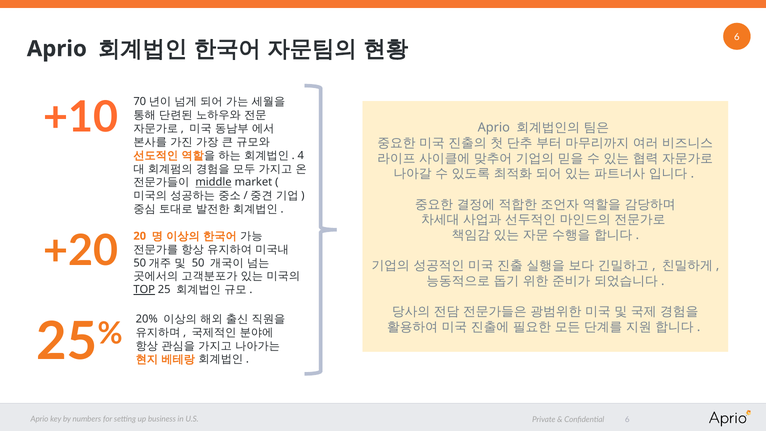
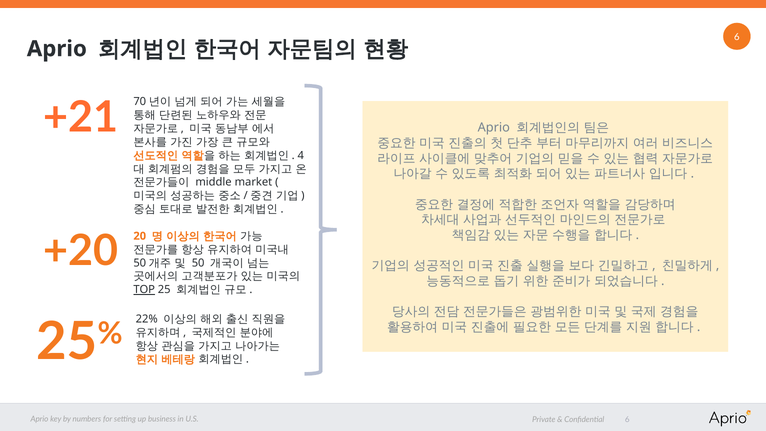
+10: +10 -> +21
middle underline: present -> none
20%: 20% -> 22%
